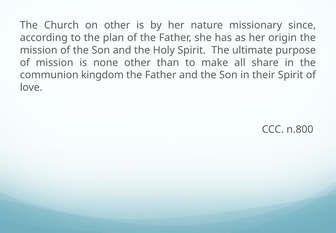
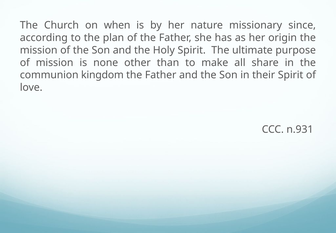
on other: other -> when
n.800: n.800 -> n.931
